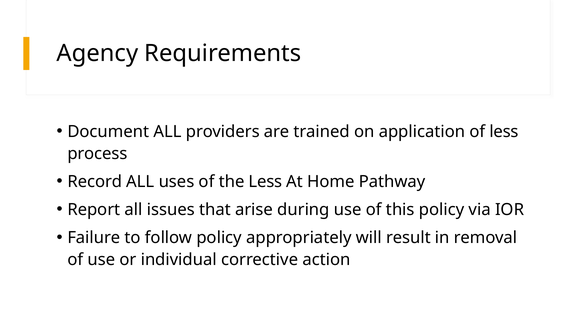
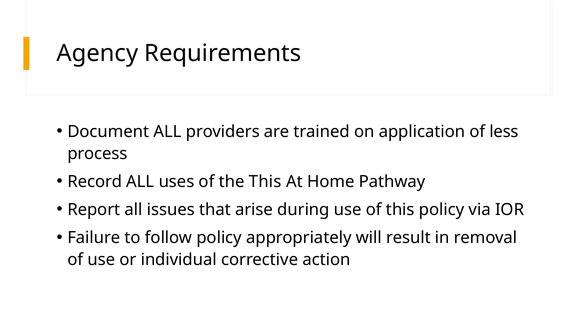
the Less: Less -> This
